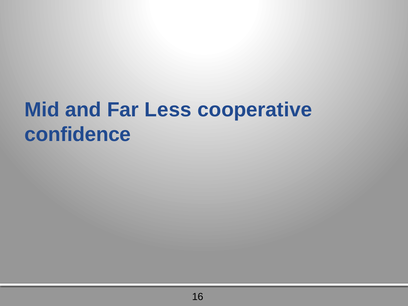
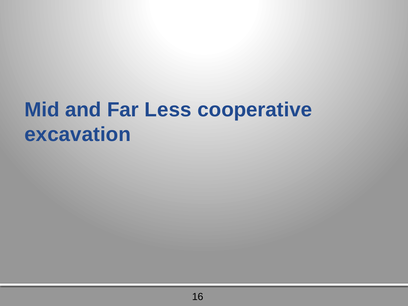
confidence: confidence -> excavation
